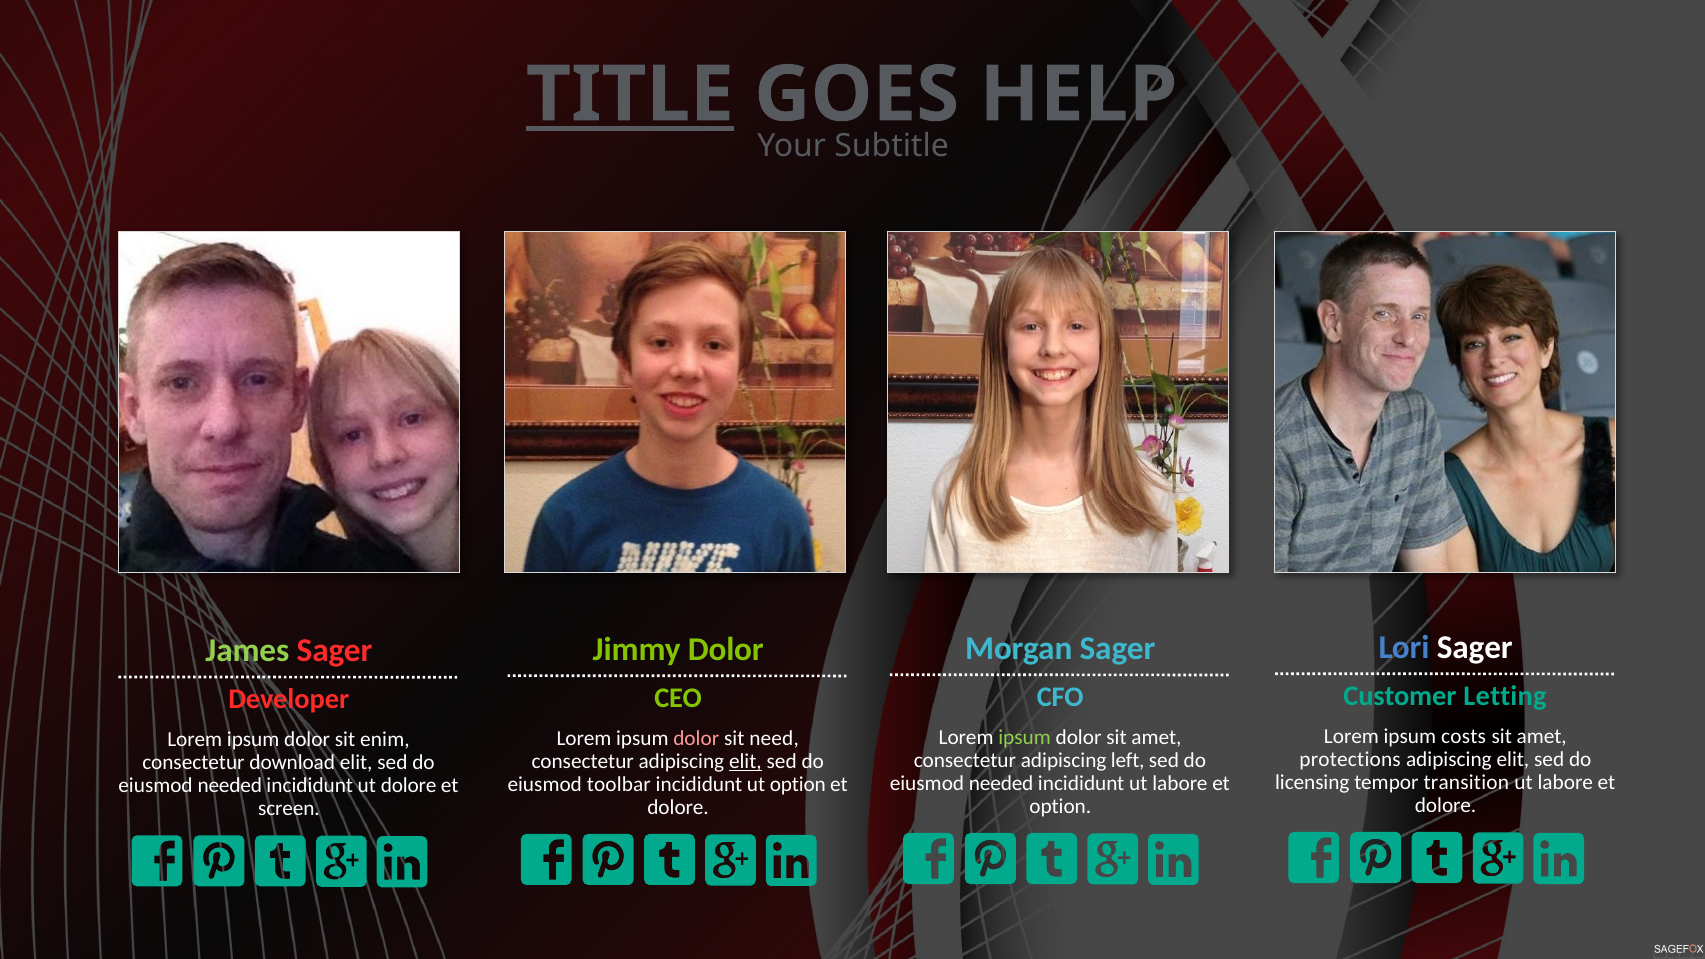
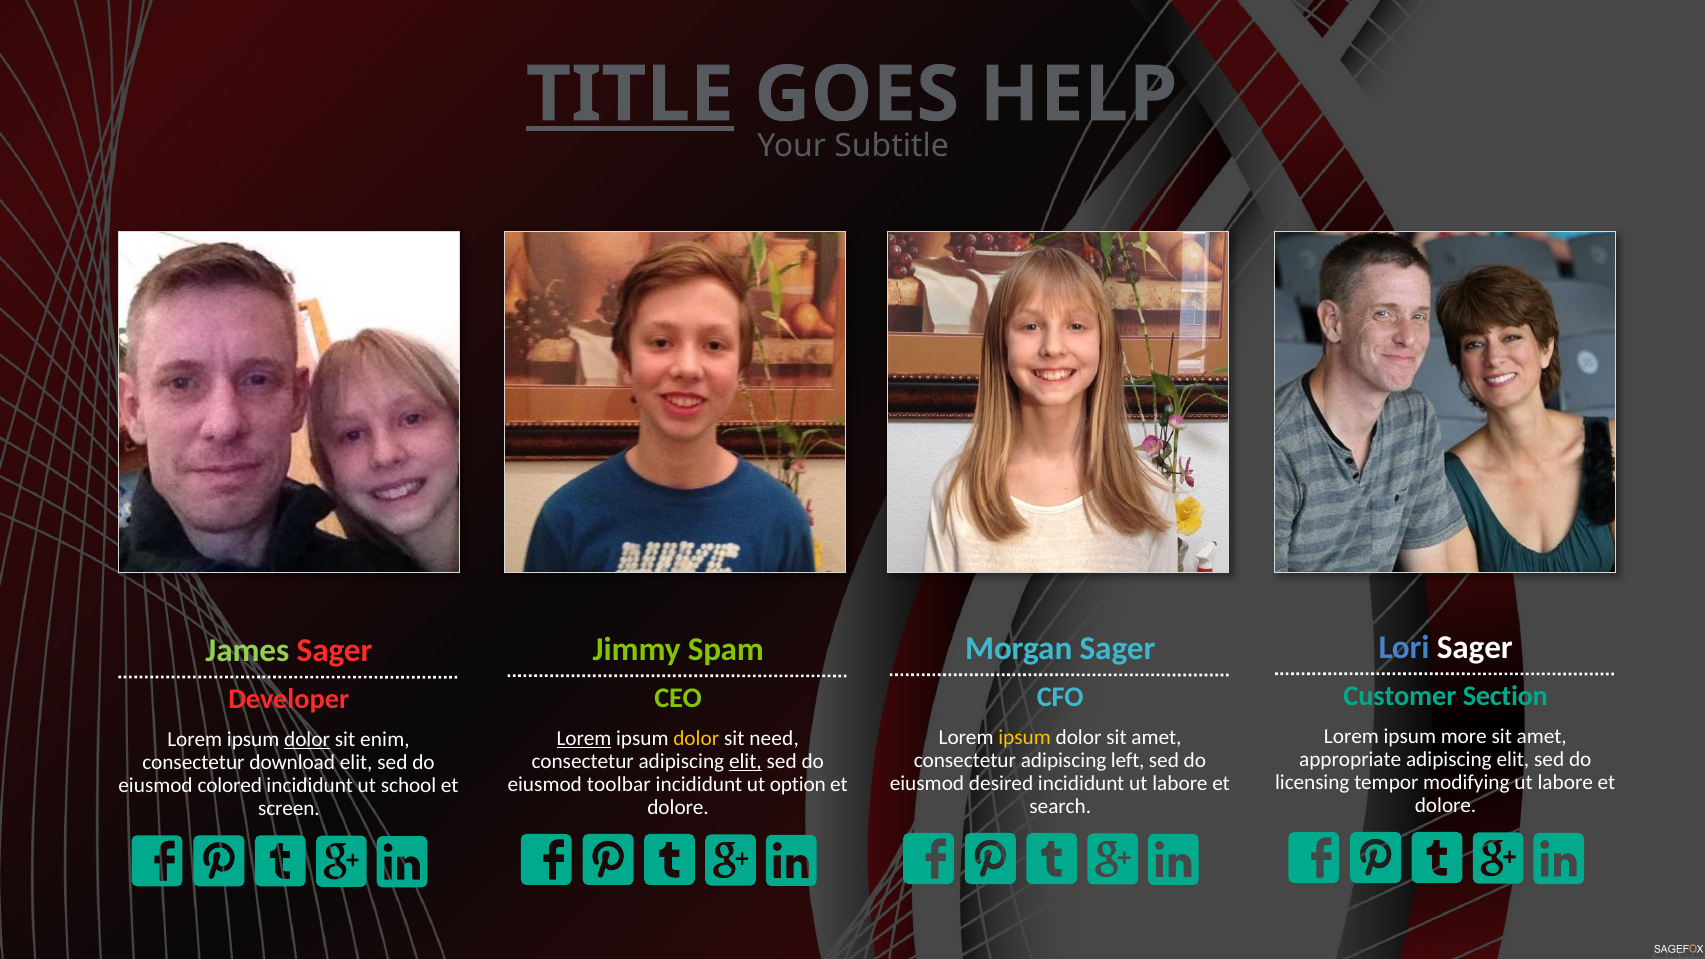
Jimmy Dolor: Dolor -> Spam
Letting: Letting -> Section
costs: costs -> more
ipsum at (1025, 737) colour: light green -> yellow
Lorem at (584, 738) underline: none -> present
dolor at (696, 738) colour: pink -> yellow
dolor at (307, 740) underline: none -> present
protections: protections -> appropriate
transition: transition -> modifying
needed at (1001, 783): needed -> desired
needed at (230, 786): needed -> colored
ut dolore: dolore -> school
option at (1060, 806): option -> search
